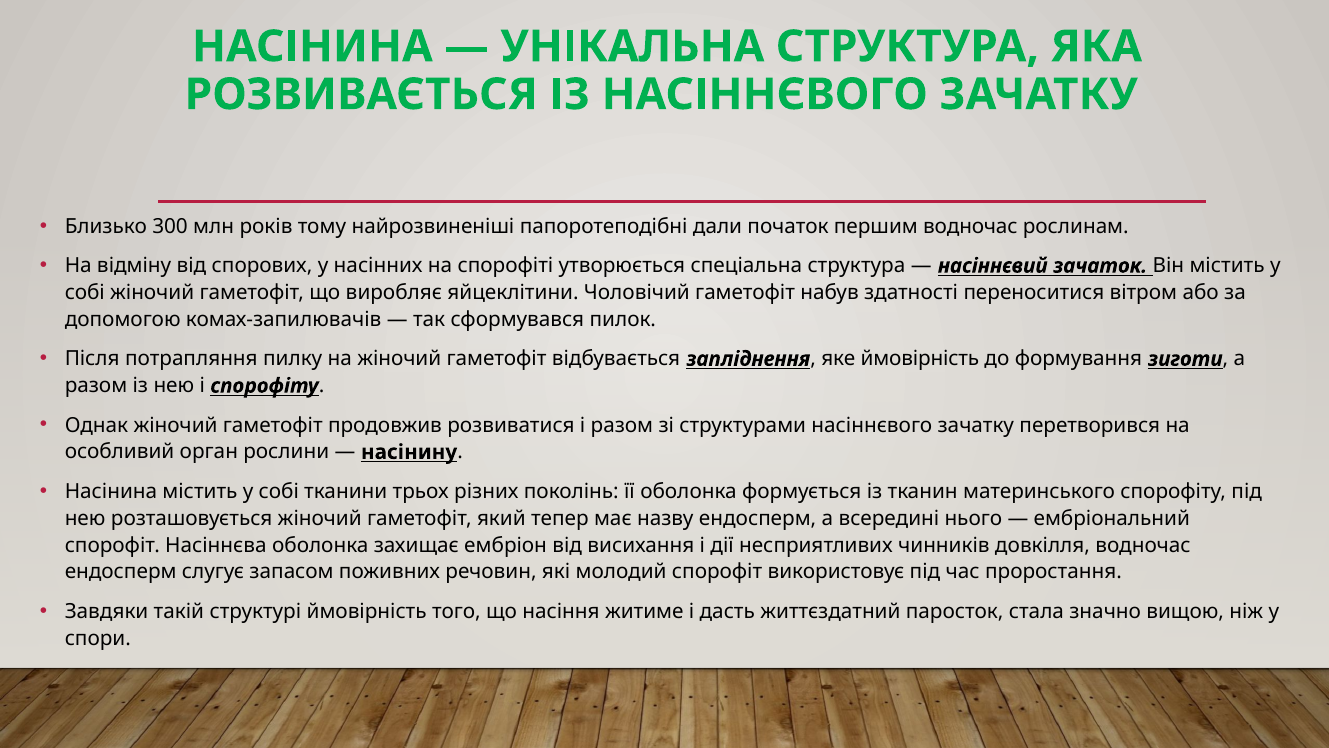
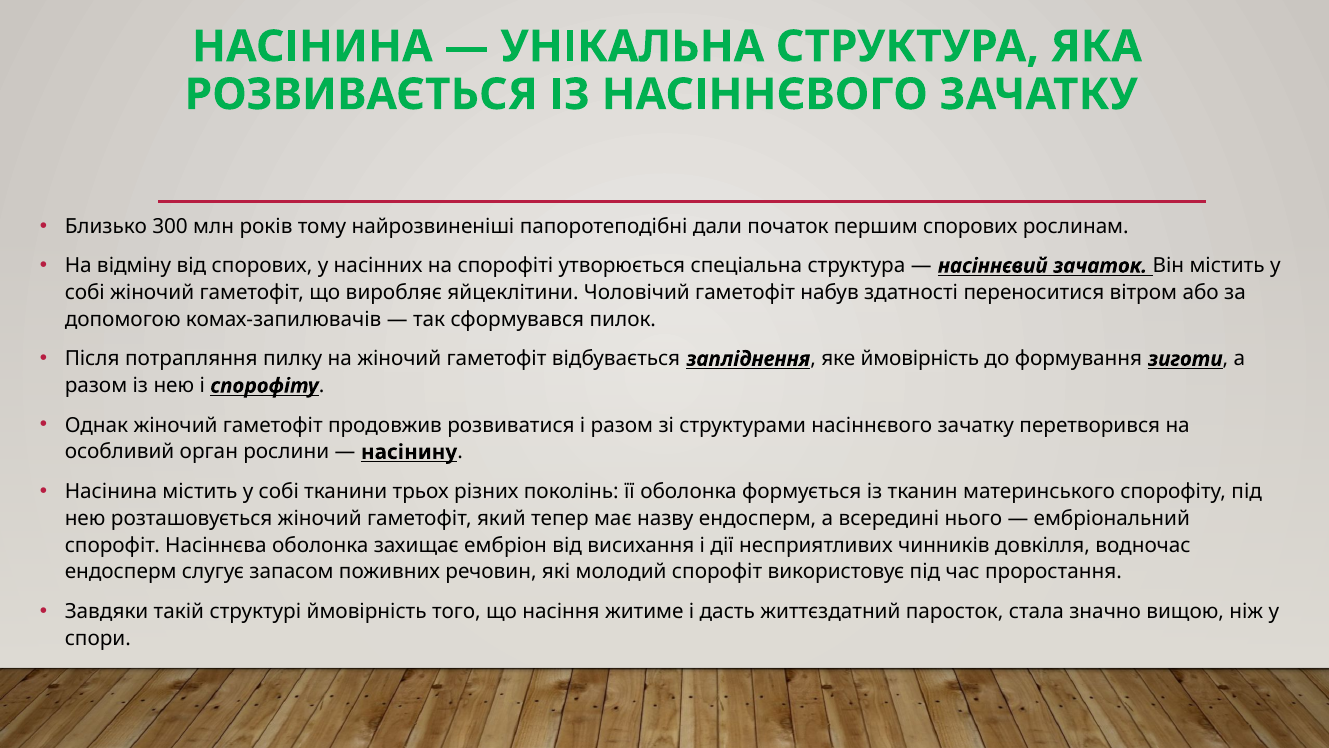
першим водночас: водночас -> спорових
